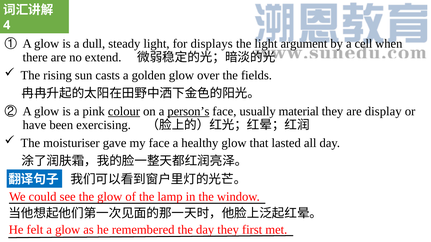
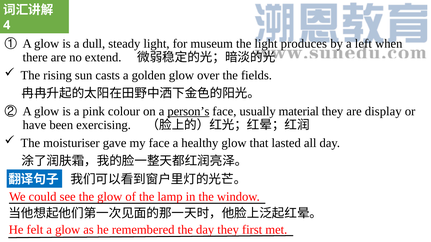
displays: displays -> museum
argument: argument -> produces
cell: cell -> left
colour underline: present -> none
